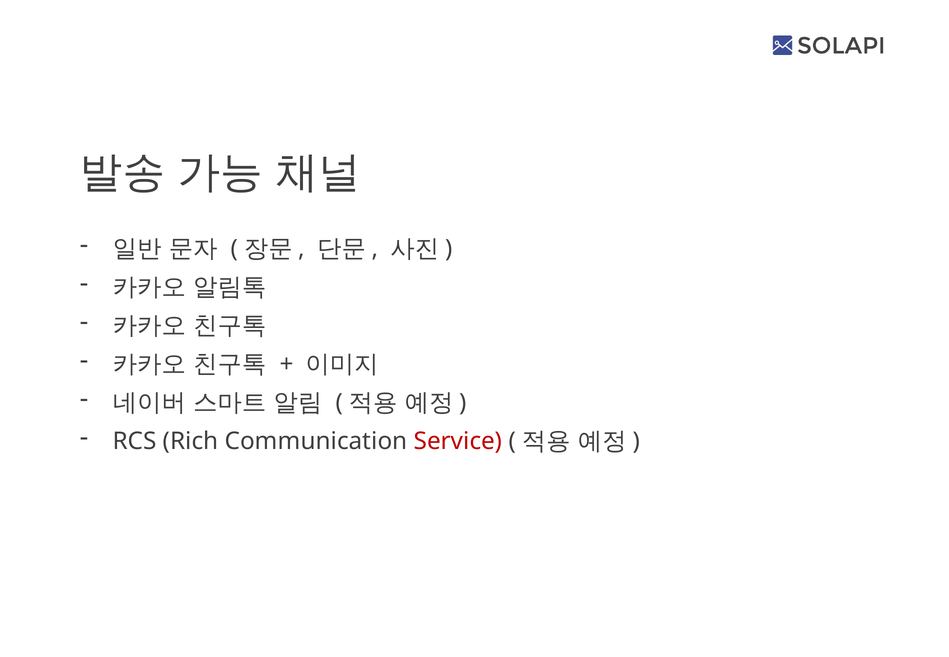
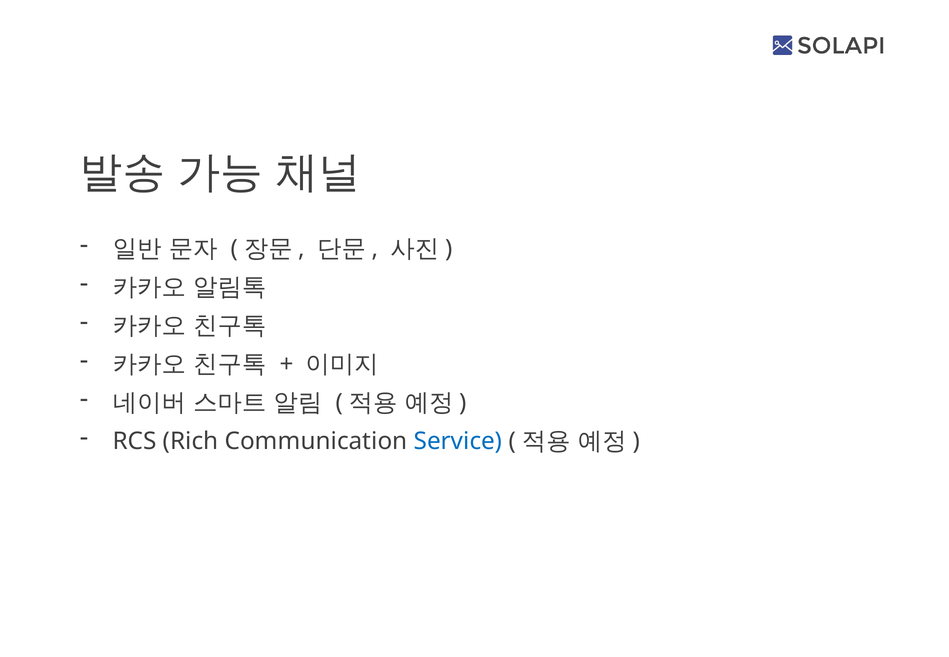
Service colour: red -> blue
